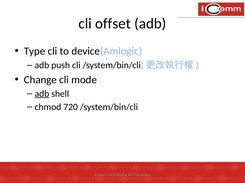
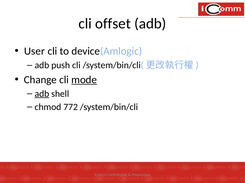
Type: Type -> User
mode underline: none -> present
720: 720 -> 772
